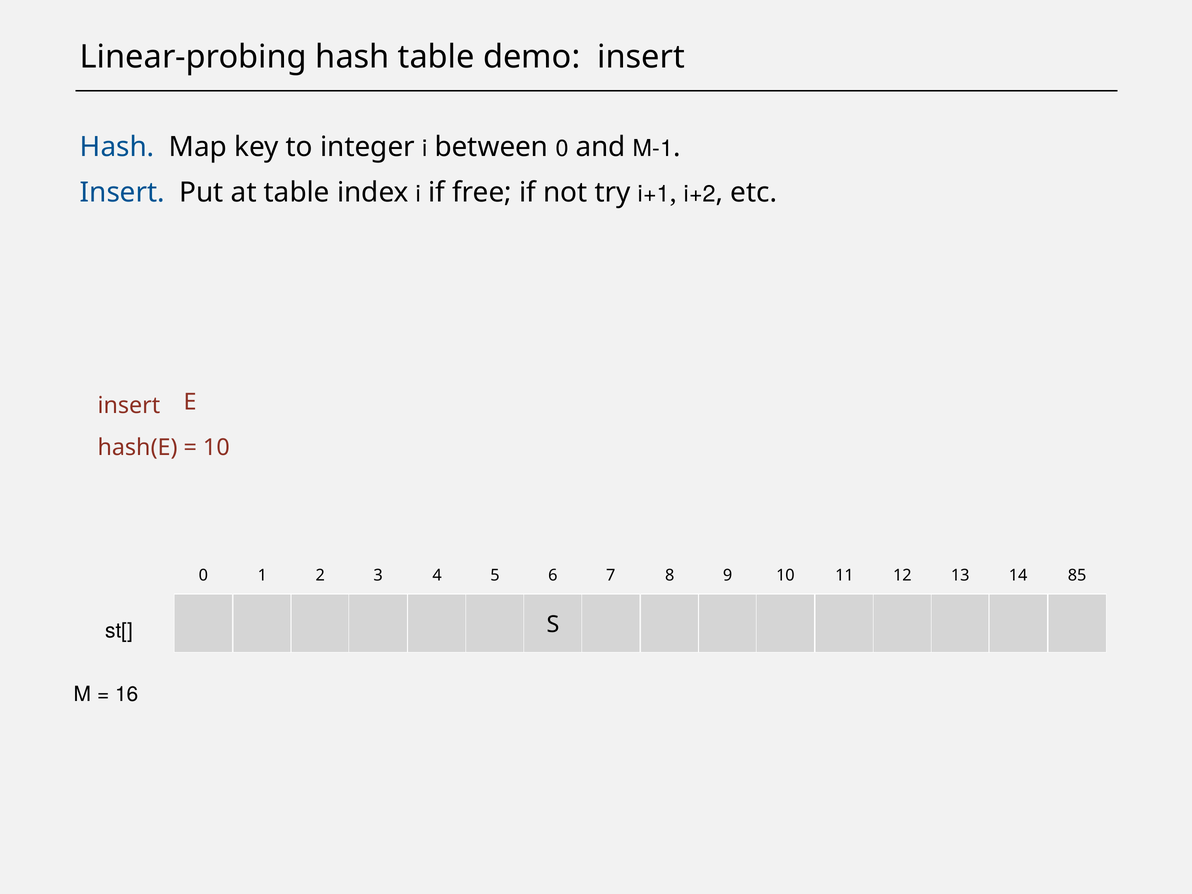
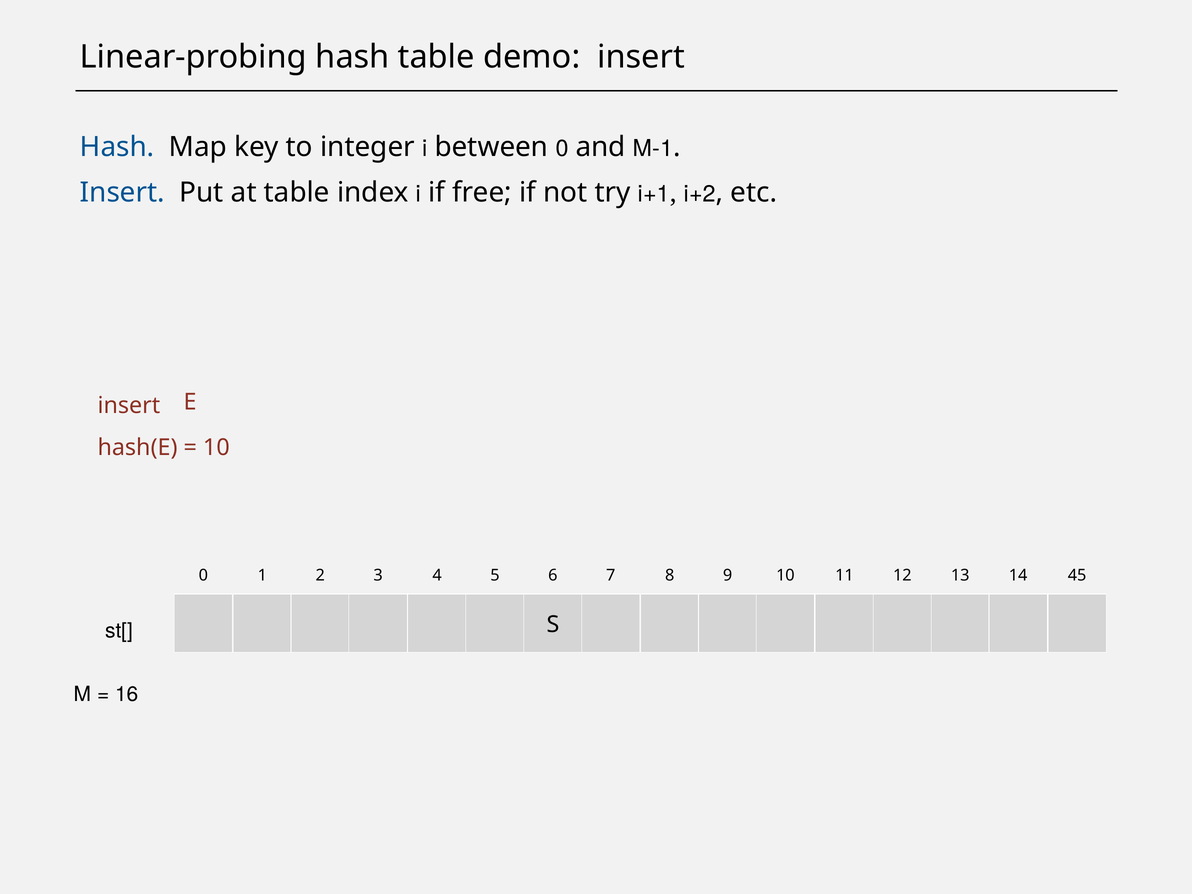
85: 85 -> 45
